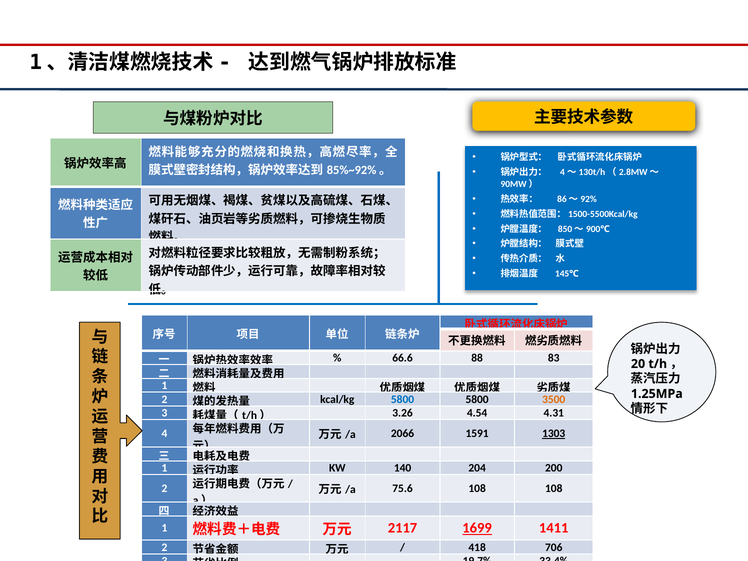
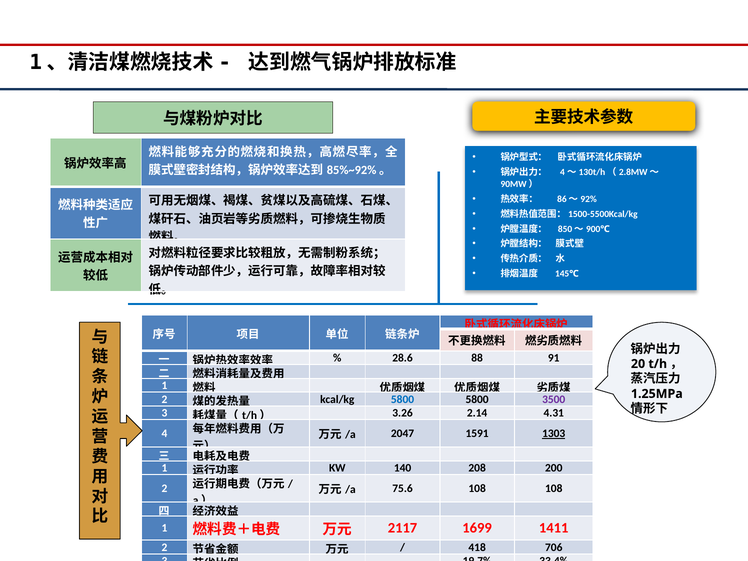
66.6: 66.6 -> 28.6
83: 83 -> 91
3500 colour: orange -> purple
4.54: 4.54 -> 2.14
2066: 2066 -> 2047
204: 204 -> 208
1699 underline: present -> none
